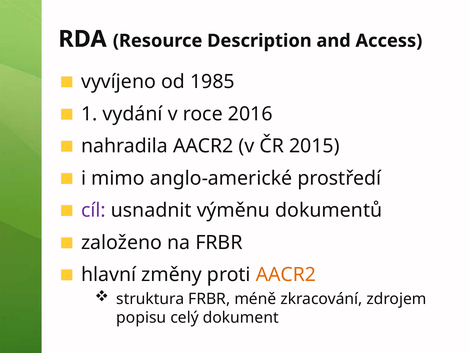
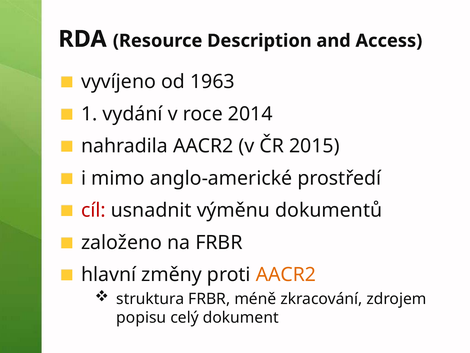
1985: 1985 -> 1963
2016: 2016 -> 2014
cíl colour: purple -> red
